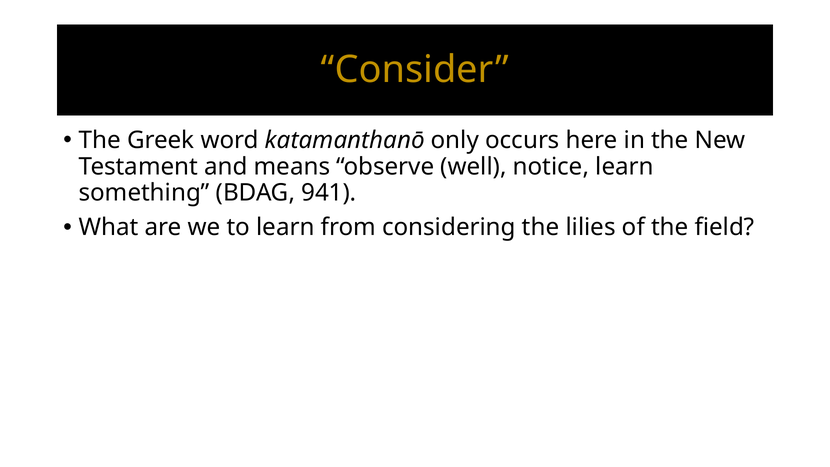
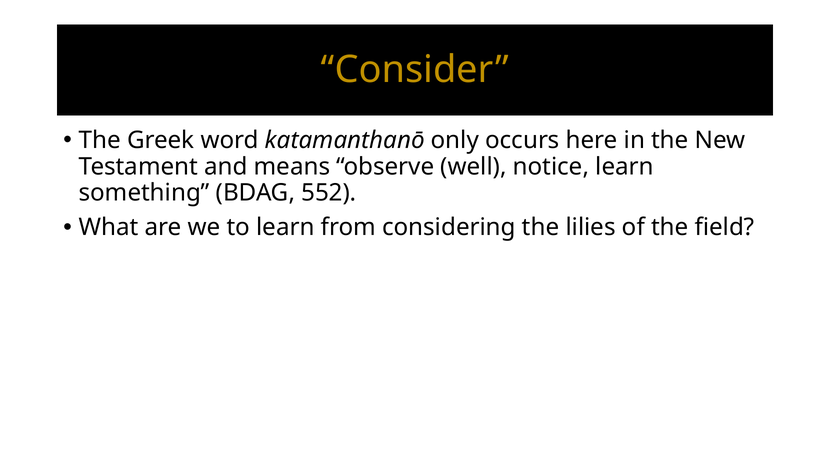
941: 941 -> 552
